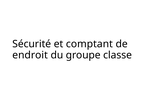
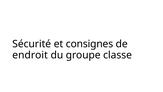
comptant: comptant -> consignes
